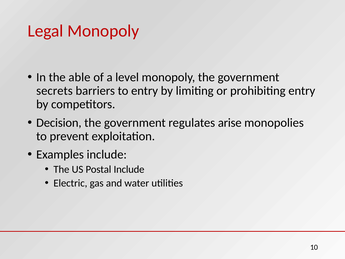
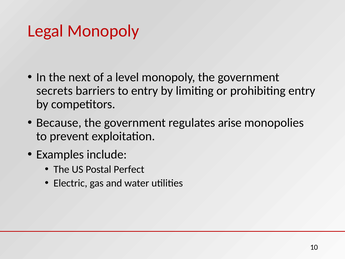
able: able -> next
Decision: Decision -> Because
Postal Include: Include -> Perfect
